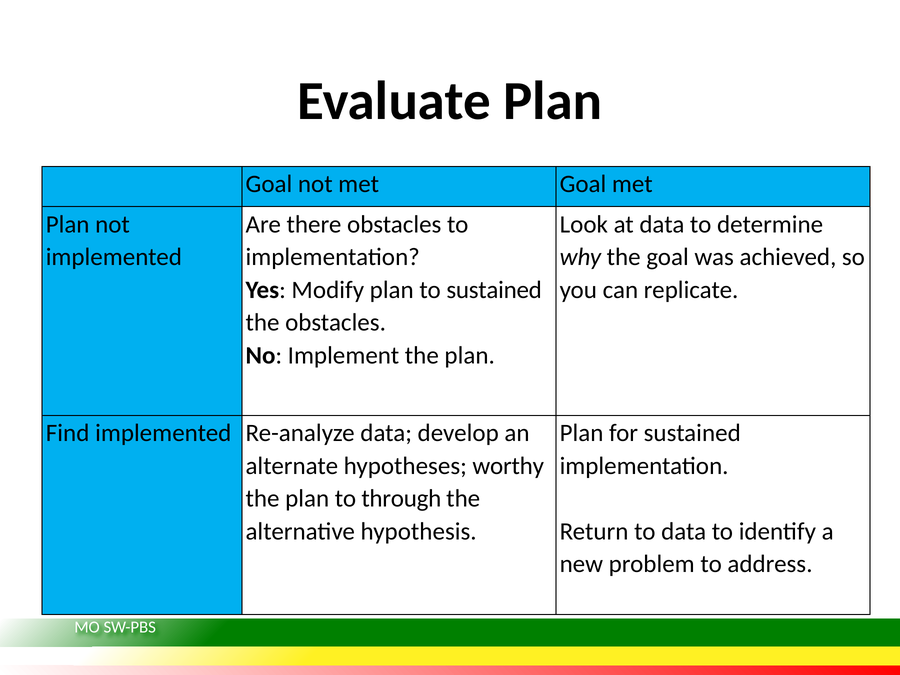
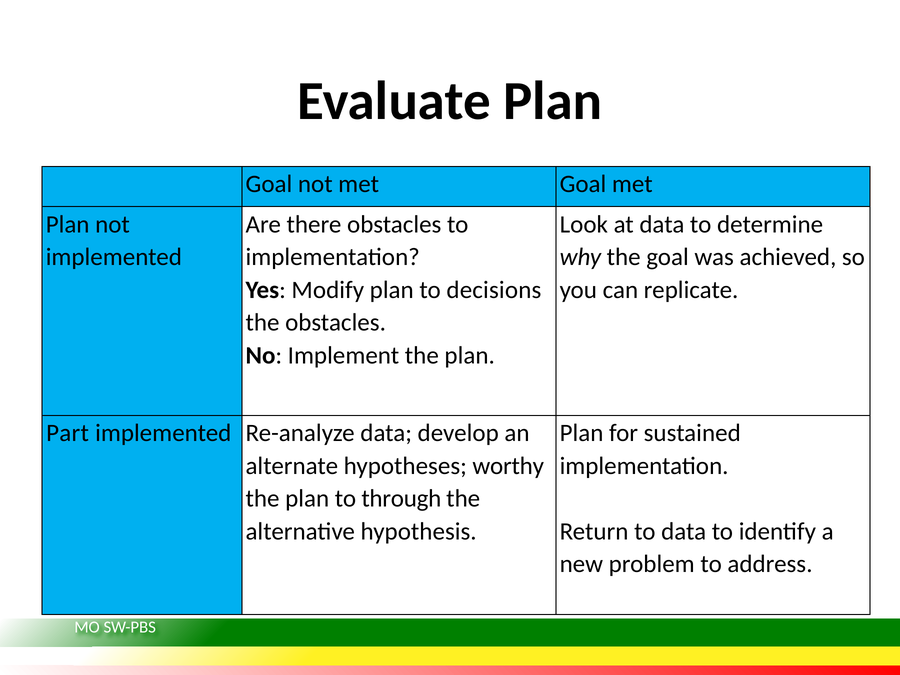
to sustained: sustained -> decisions
Find: Find -> Part
